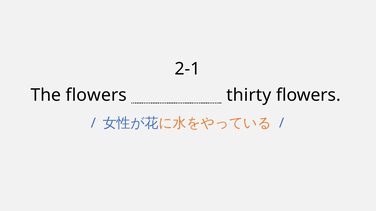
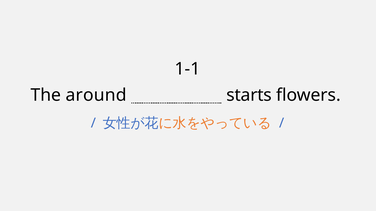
2-1: 2-1 -> 1-1
The flowers: flowers -> around
thirty: thirty -> starts
